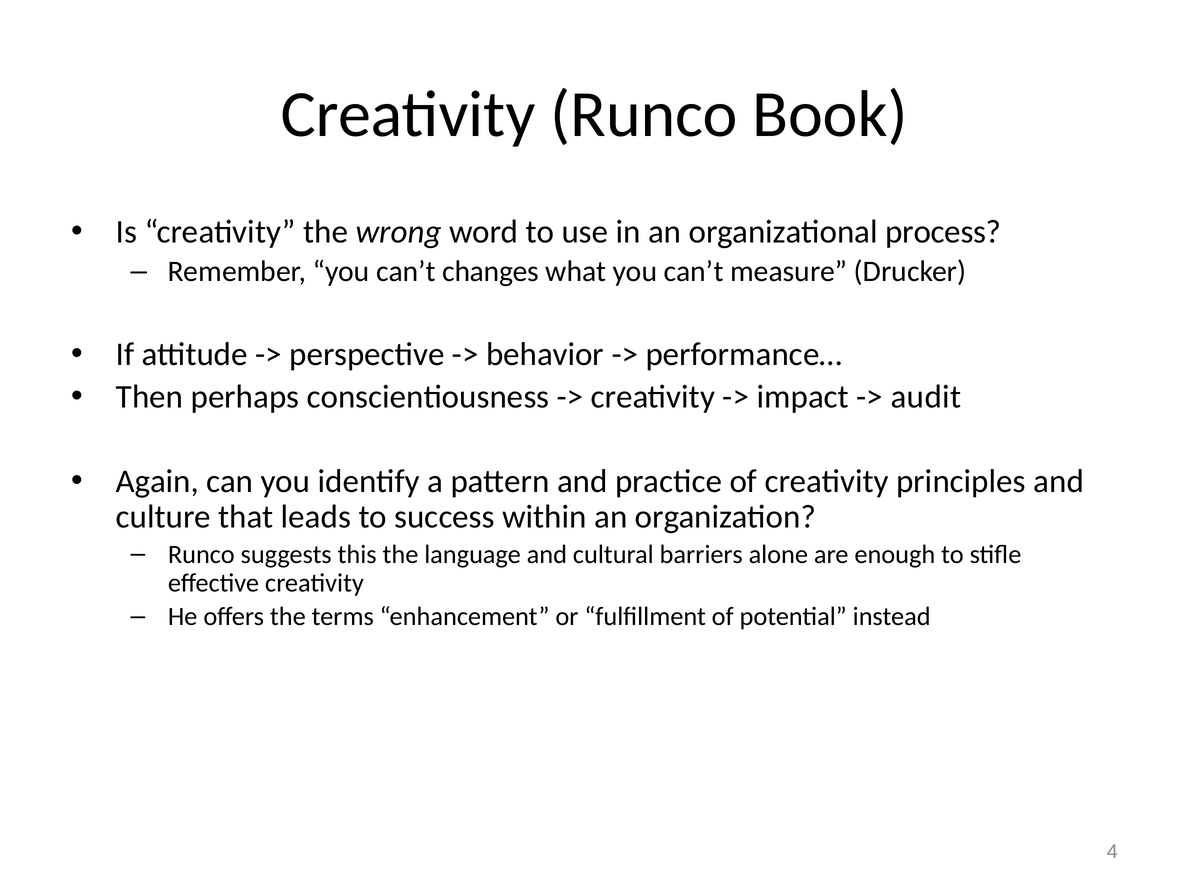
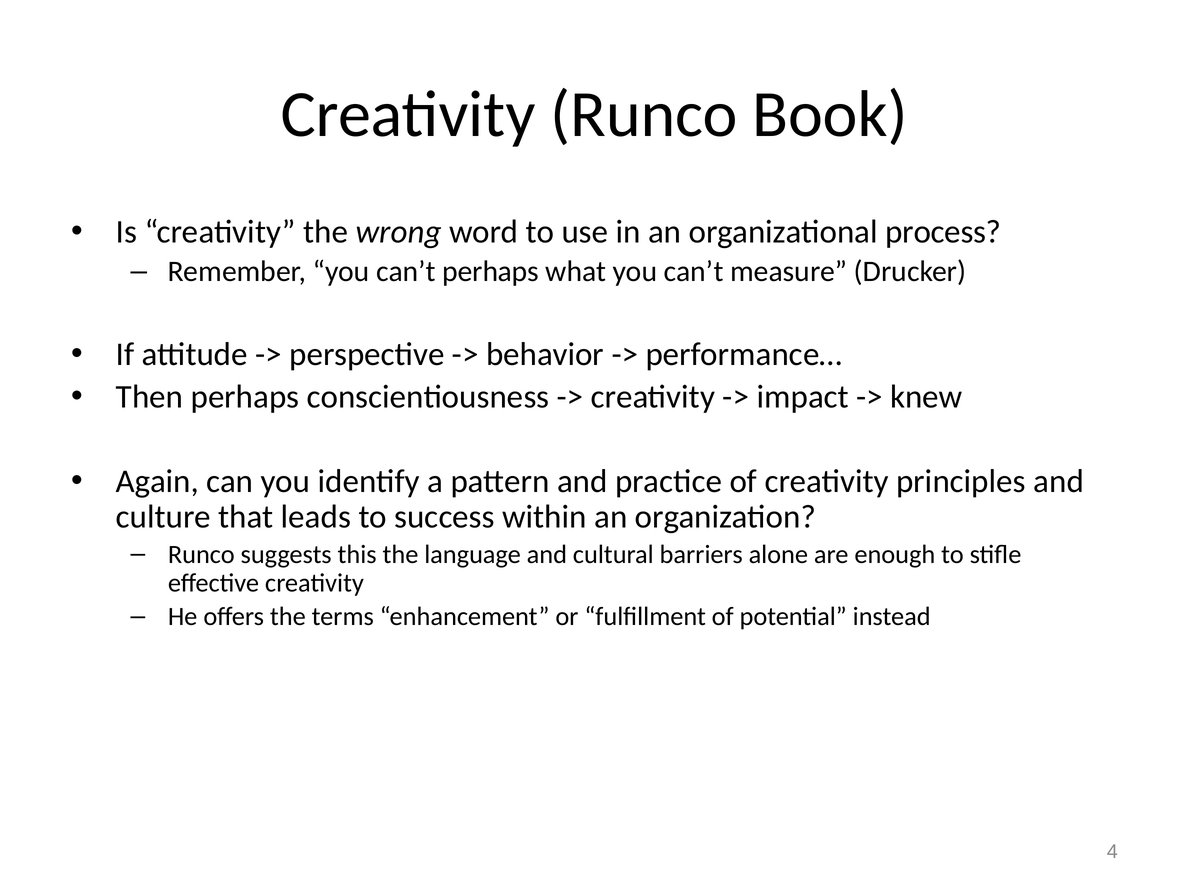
can’t changes: changes -> perhaps
audit: audit -> knew
